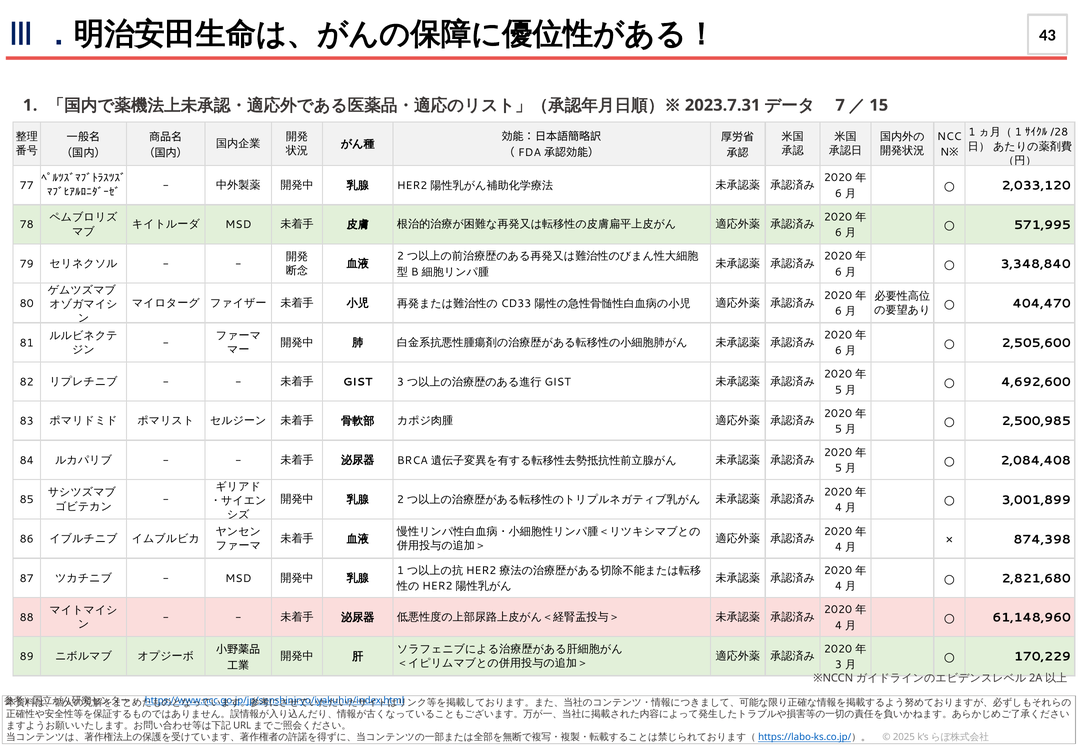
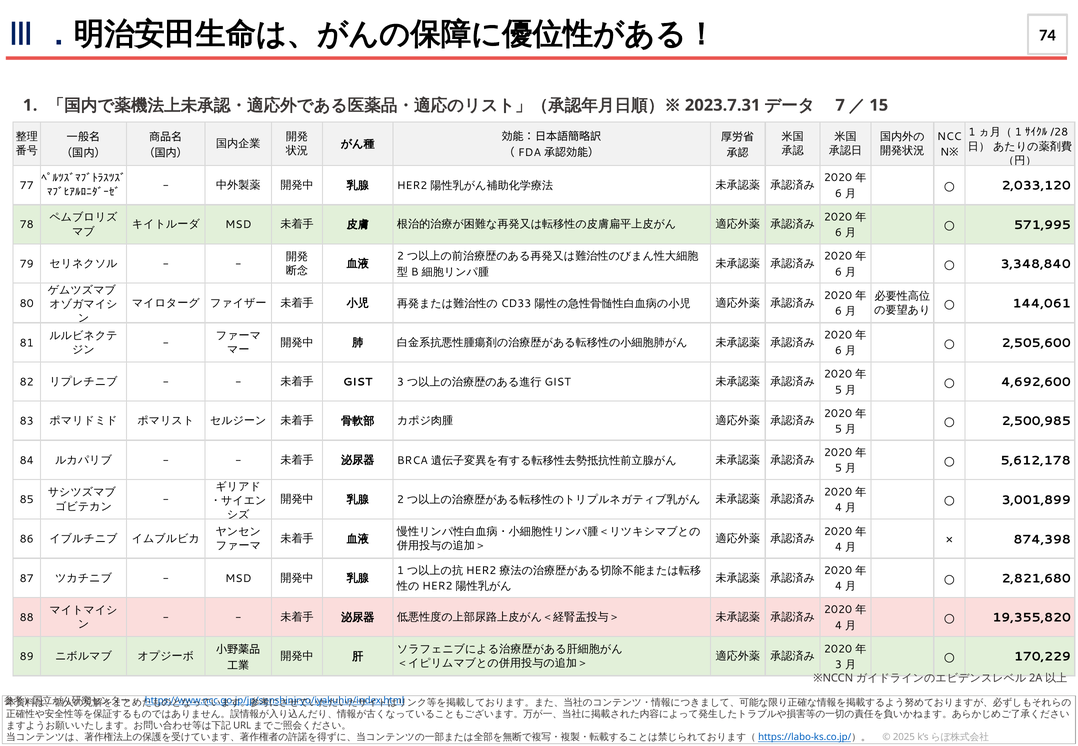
43: 43 -> 74
404,470: 404,470 -> 144,061
2,084,408: 2,084,408 -> 5,612,178
61,148,960: 61,148,960 -> 19,355,820
